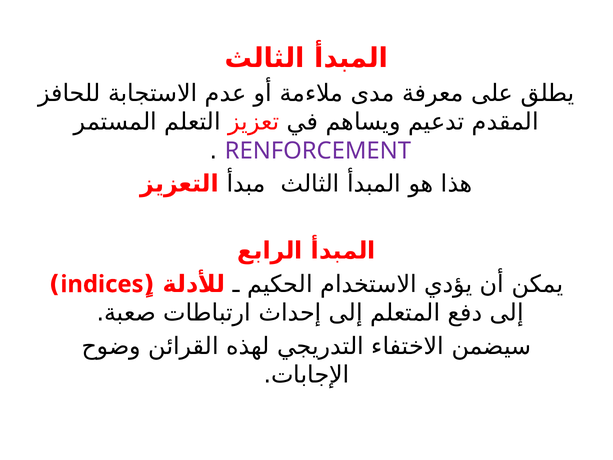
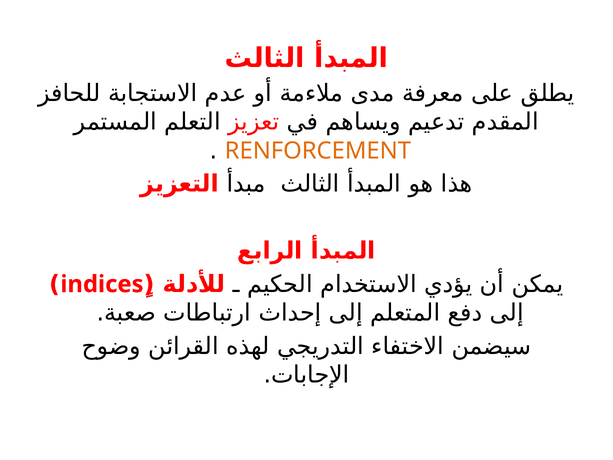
RENFORCEMENT colour: purple -> orange
